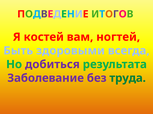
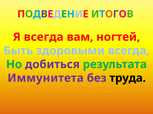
Я костей: костей -> всегда
Заболевание: Заболевание -> Иммунитета
труда colour: green -> black
